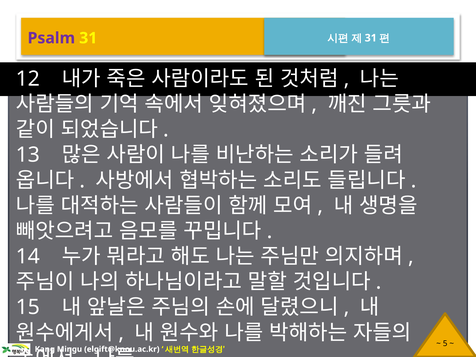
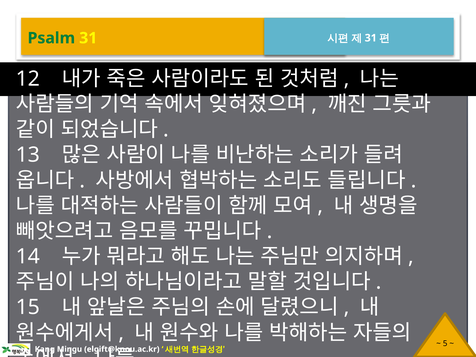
Psalm colour: purple -> green
